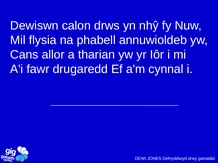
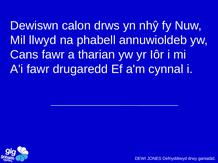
flysia: flysia -> llwyd
Cans allor: allor -> fawr
